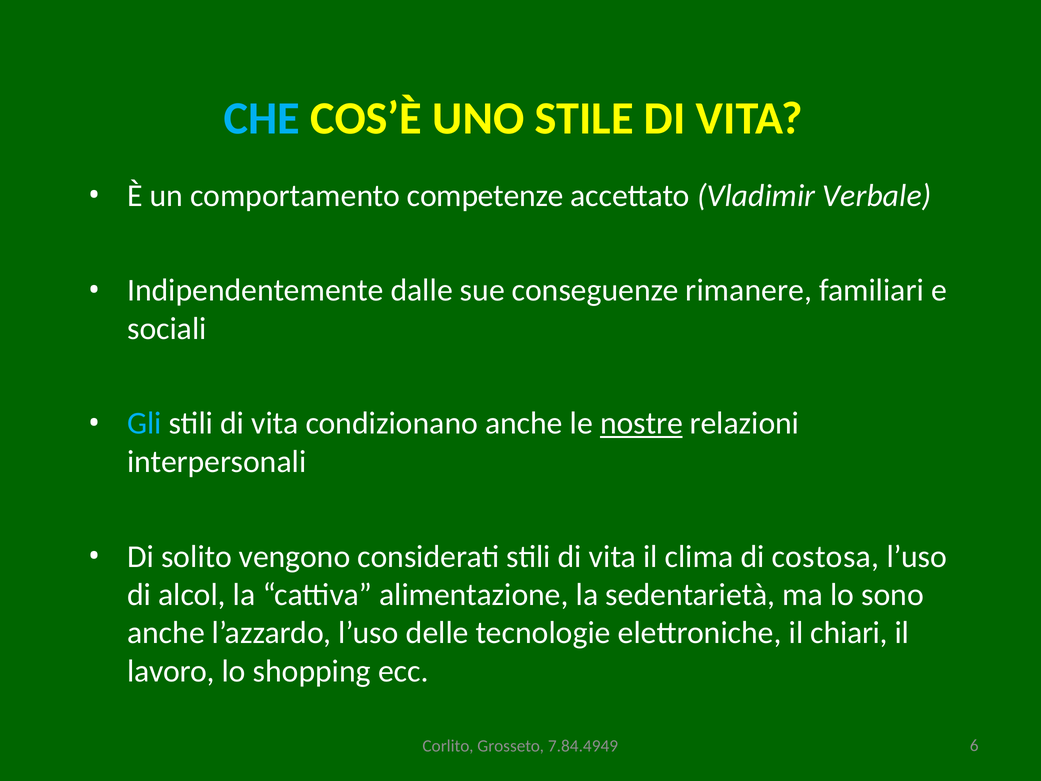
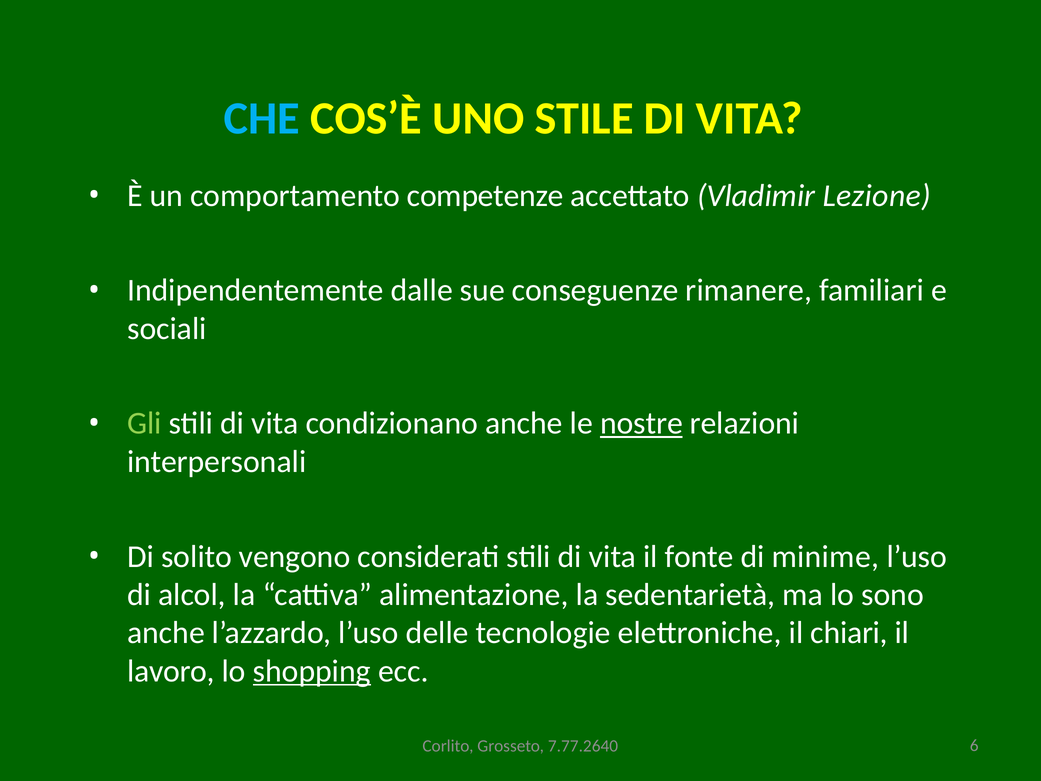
Verbale: Verbale -> Lezione
Gli colour: light blue -> light green
clima: clima -> fonte
costosa: costosa -> minime
shopping underline: none -> present
7.84.4949: 7.84.4949 -> 7.77.2640
